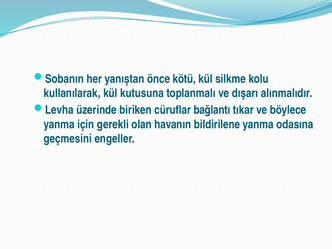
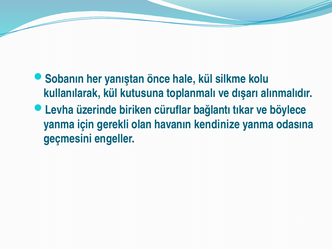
kötü: kötü -> hale
bildirilene: bildirilene -> kendinize
